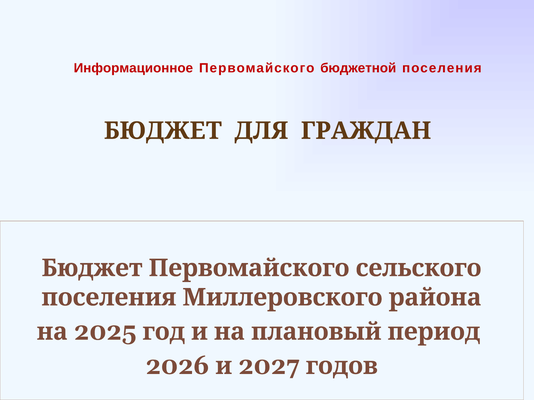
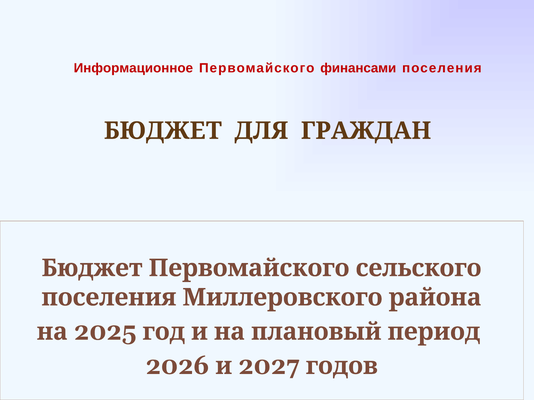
бюджетной: бюджетной -> финансами
